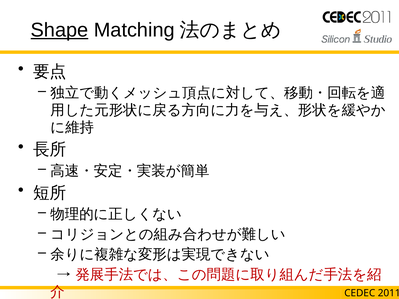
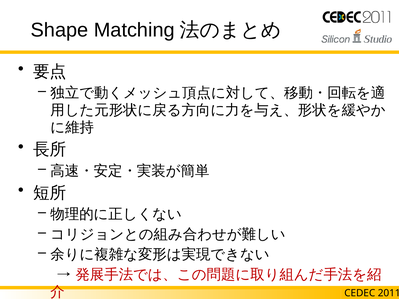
Shape underline: present -> none
